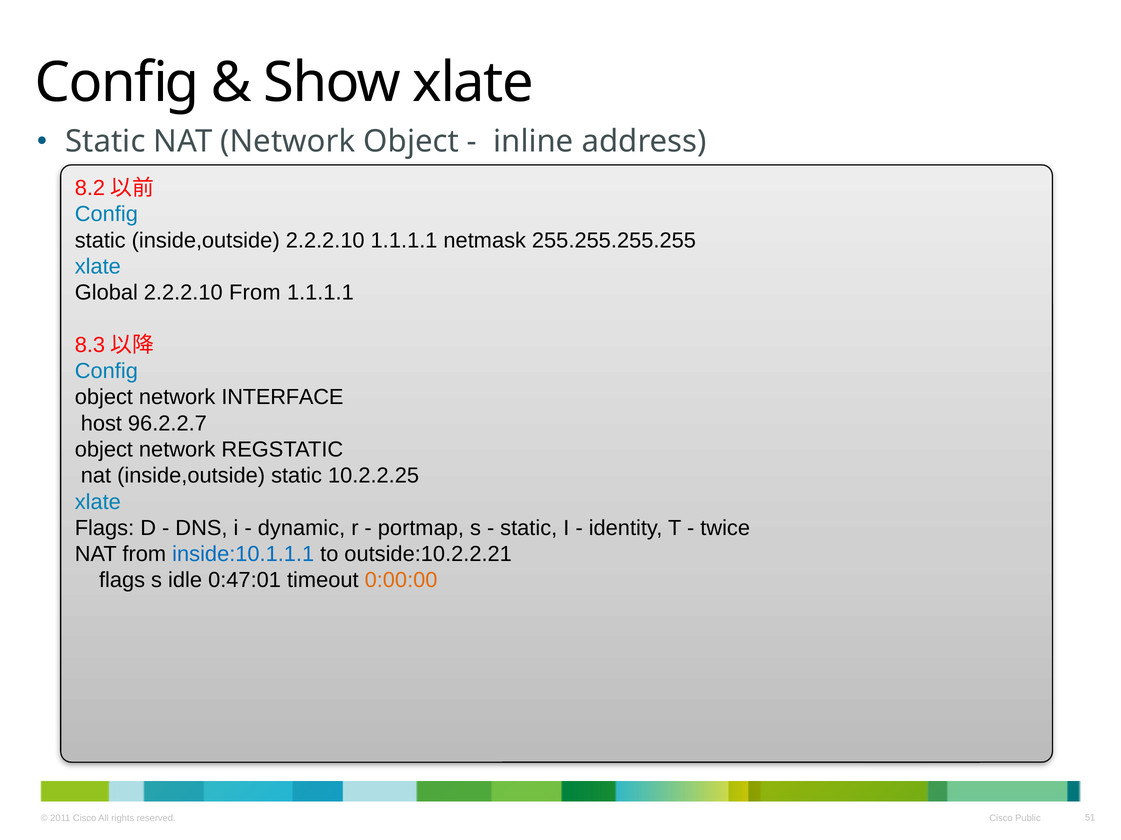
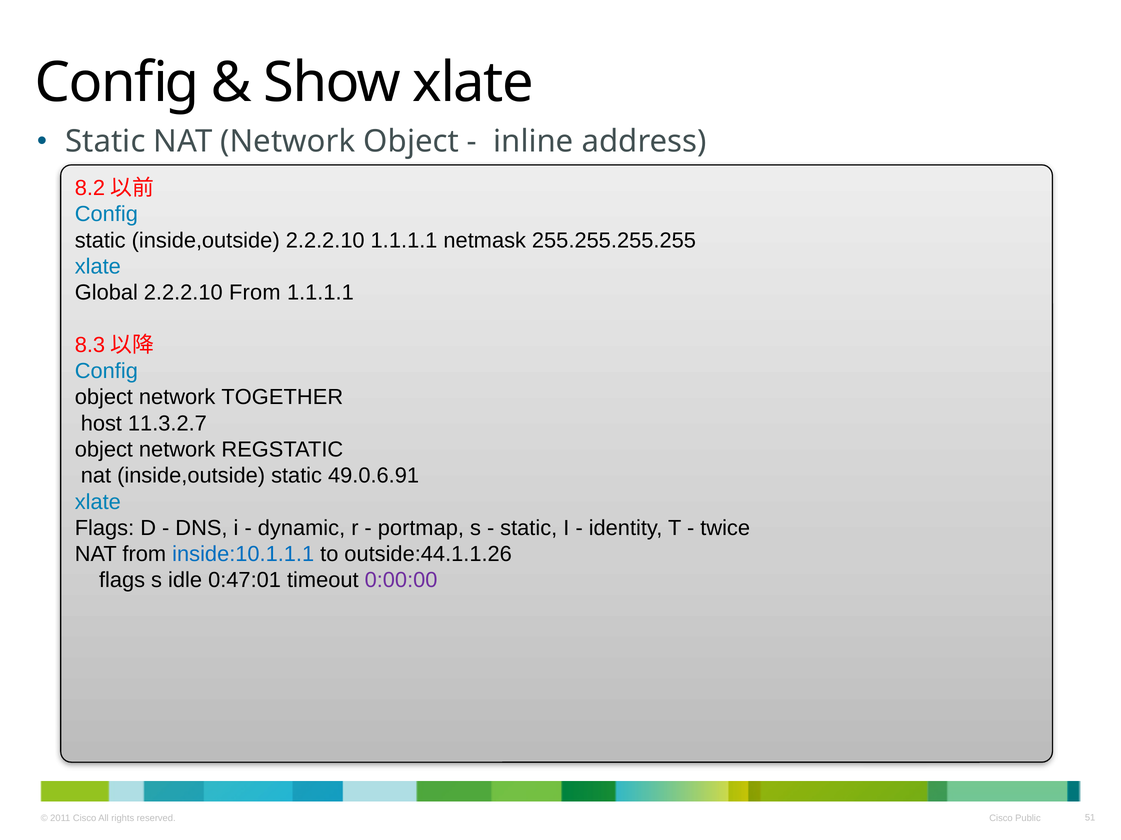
INTERFACE: INTERFACE -> TOGETHER
96.2.2.7: 96.2.2.7 -> 11.3.2.7
10.2.2.25: 10.2.2.25 -> 49.0.6.91
outside:10.2.2.21: outside:10.2.2.21 -> outside:44.1.1.26
0:00:00 colour: orange -> purple
